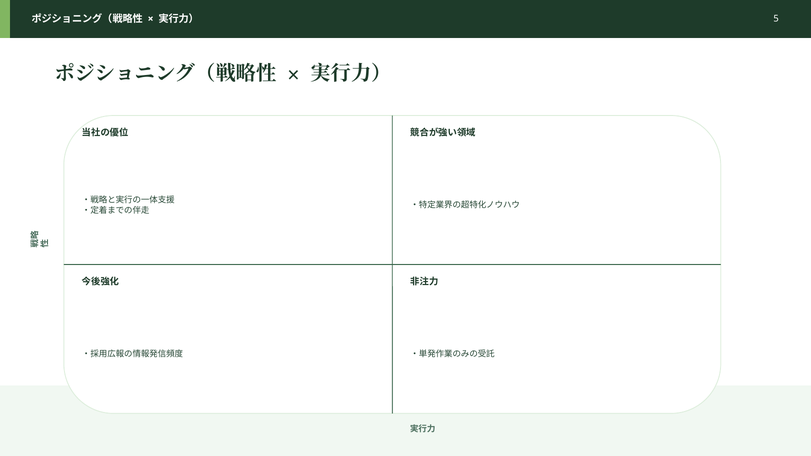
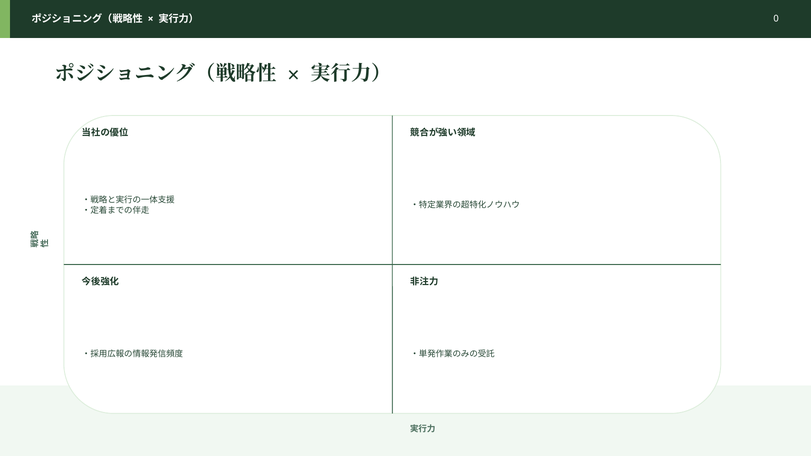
5: 5 -> 0
